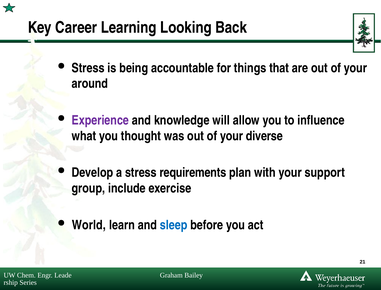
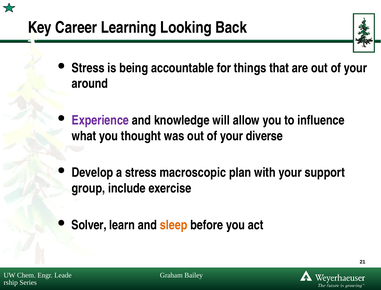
requirements: requirements -> macroscopic
World: World -> Solver
sleep colour: blue -> orange
